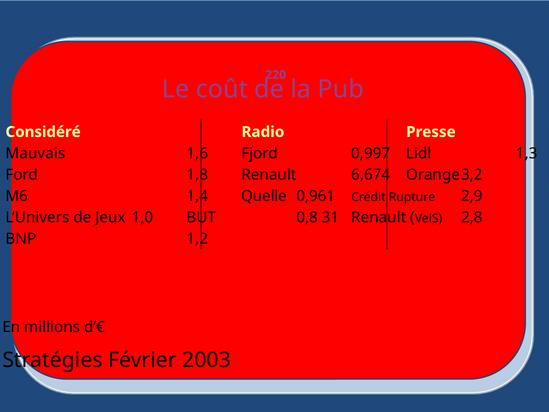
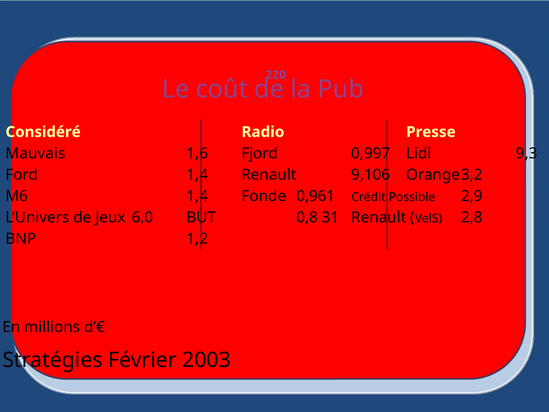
1,3: 1,3 -> 9,3
Ford 1,8: 1,8 -> 1,4
6,674: 6,674 -> 9,106
Quelle: Quelle -> Fonde
Rupture: Rupture -> Possible
1,0: 1,0 -> 6,0
